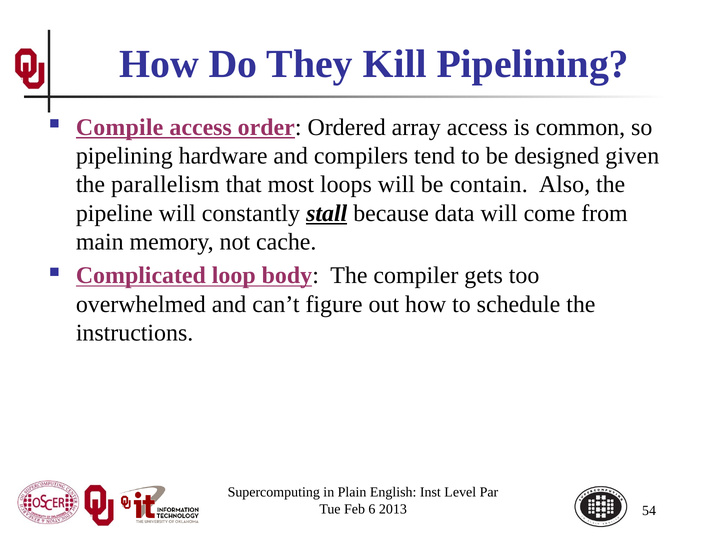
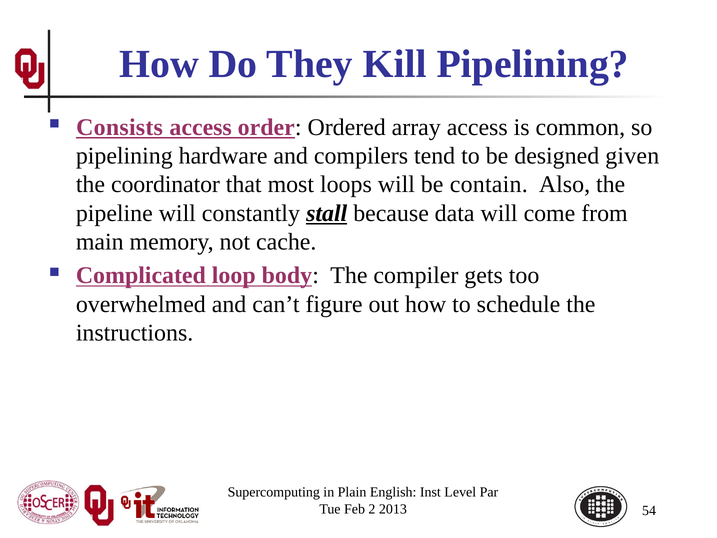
Compile: Compile -> Consists
parallelism: parallelism -> coordinator
6: 6 -> 2
